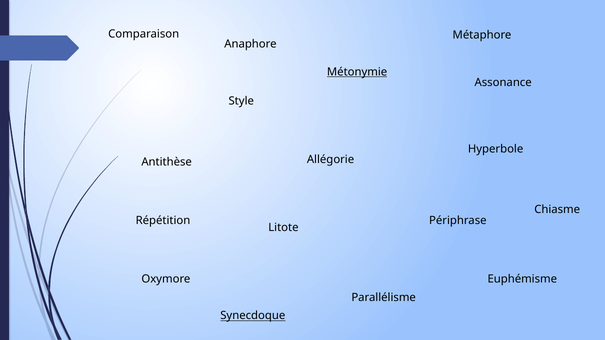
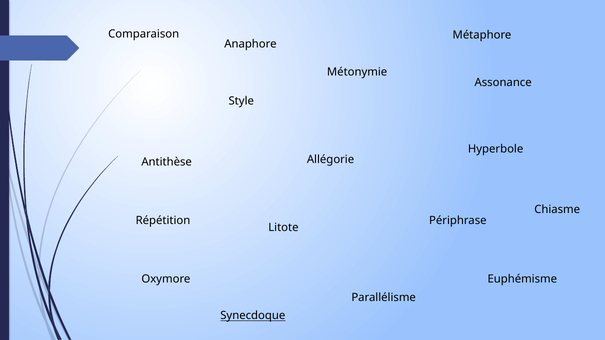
Métonymie underline: present -> none
